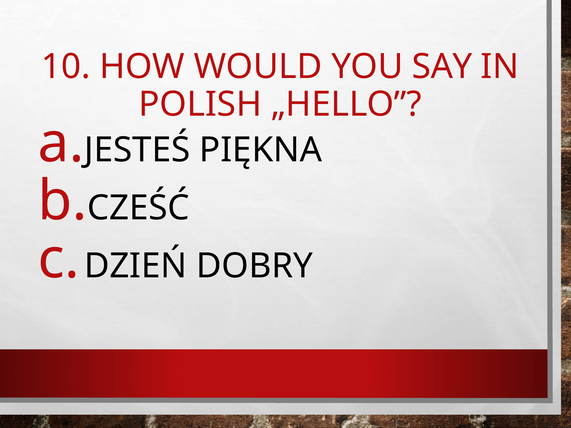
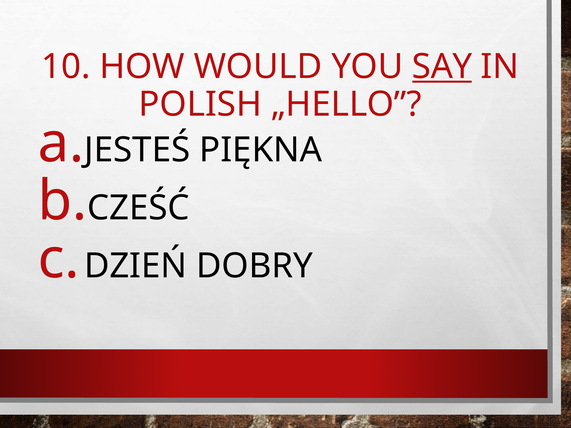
SAY underline: none -> present
